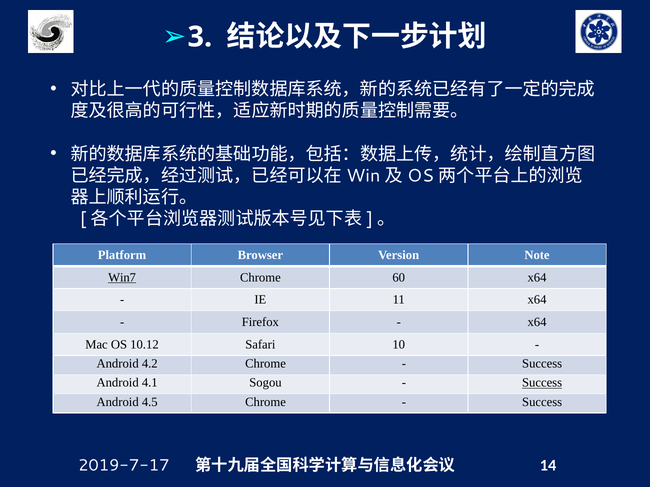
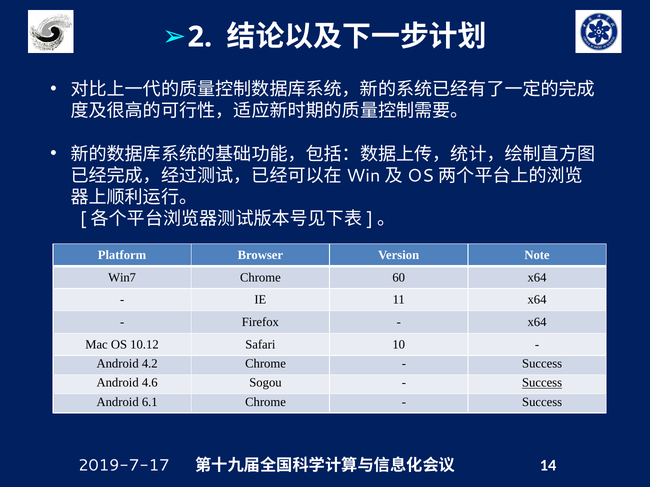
3: 3 -> 2
Win7 underline: present -> none
4.1: 4.1 -> 4.6
4.5: 4.5 -> 6.1
